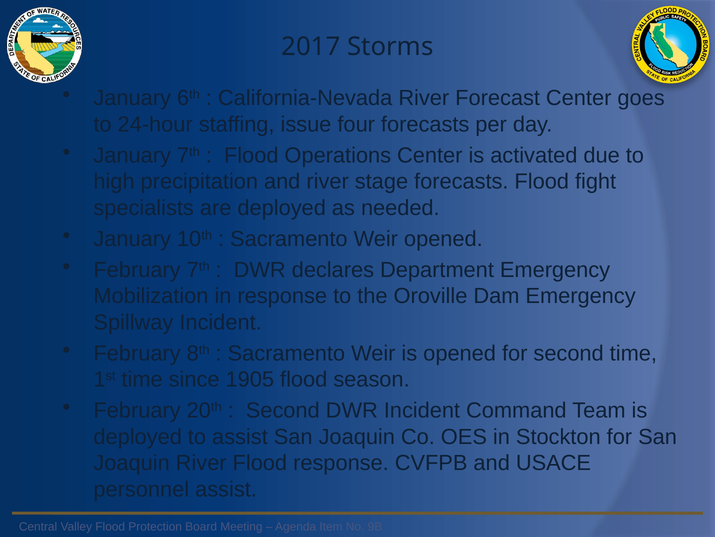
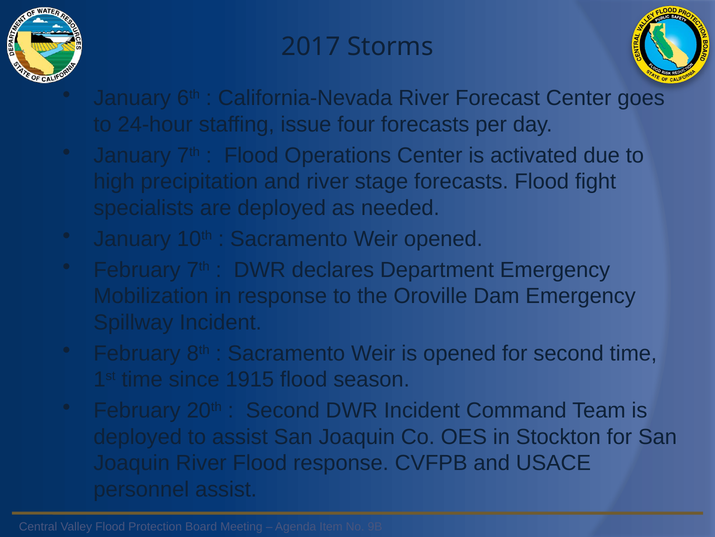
1905: 1905 -> 1915
